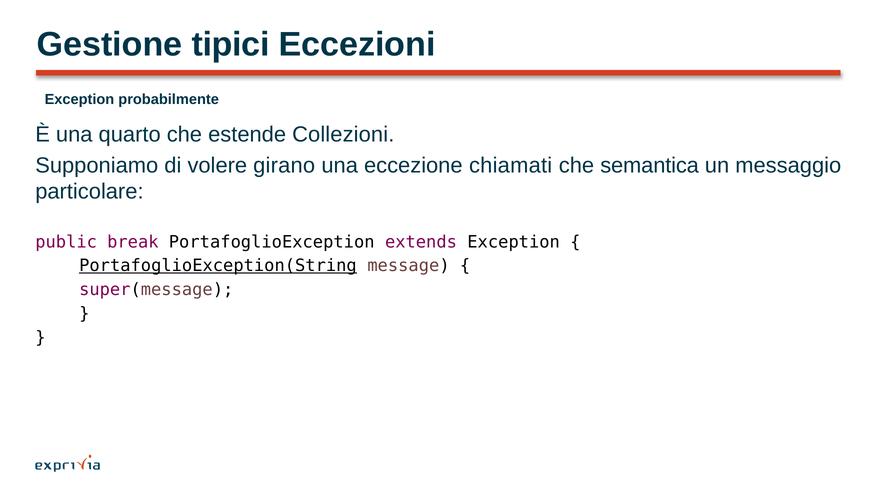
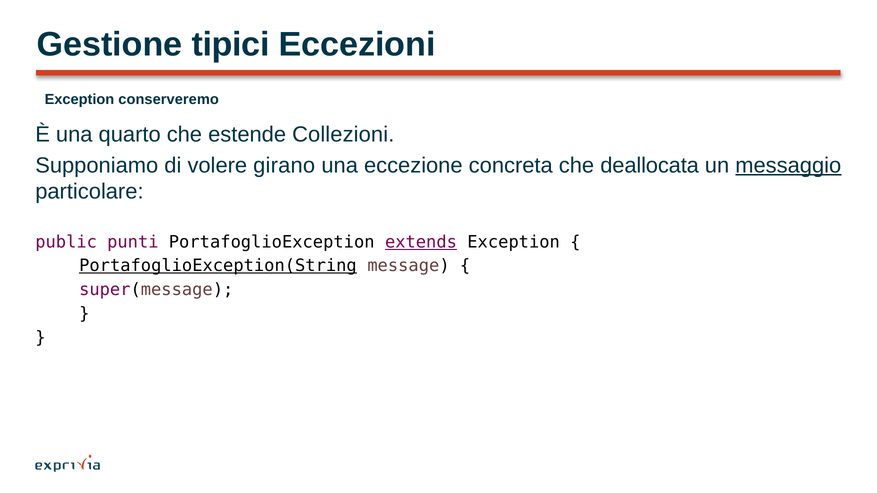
probabilmente: probabilmente -> conserveremo
chiamati: chiamati -> concreta
semantica: semantica -> deallocata
messaggio underline: none -> present
break: break -> punti
extends underline: none -> present
